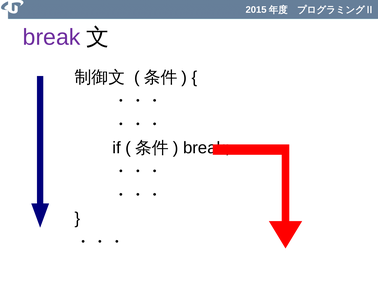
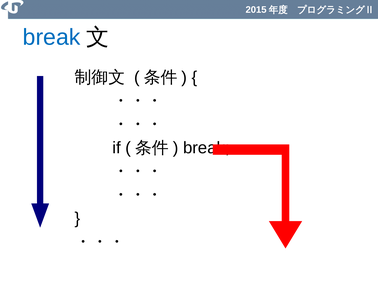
break at (52, 37) colour: purple -> blue
